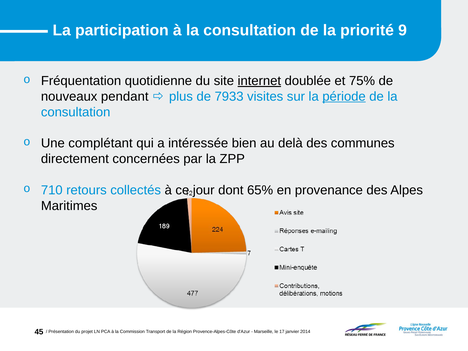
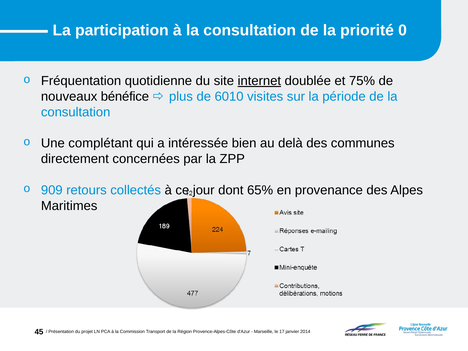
9: 9 -> 0
pendant: pendant -> bénéfice
7933: 7933 -> 6010
période underline: present -> none
710: 710 -> 909
